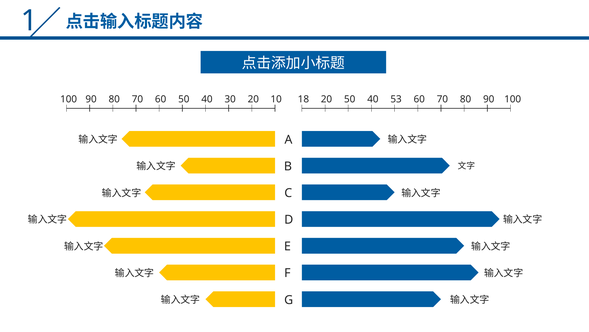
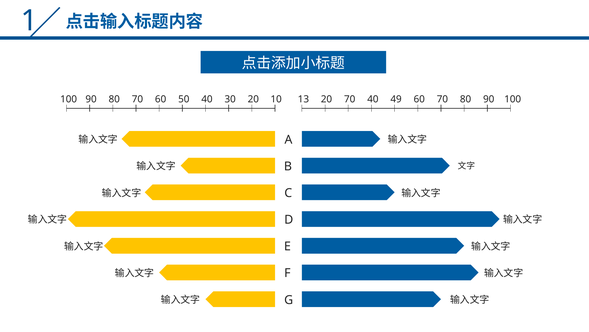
18: 18 -> 13
20 50: 50 -> 70
53: 53 -> 49
